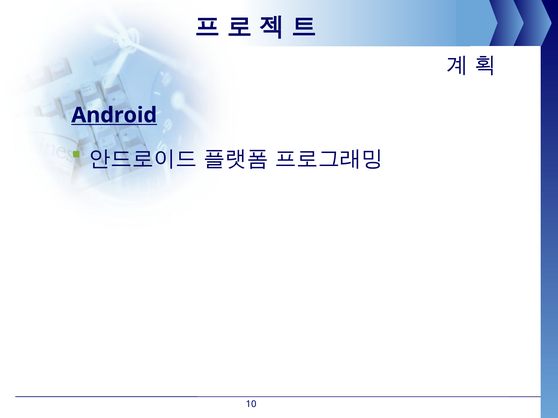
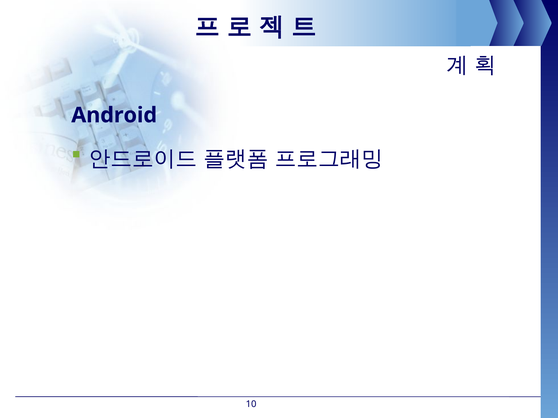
Android underline: present -> none
